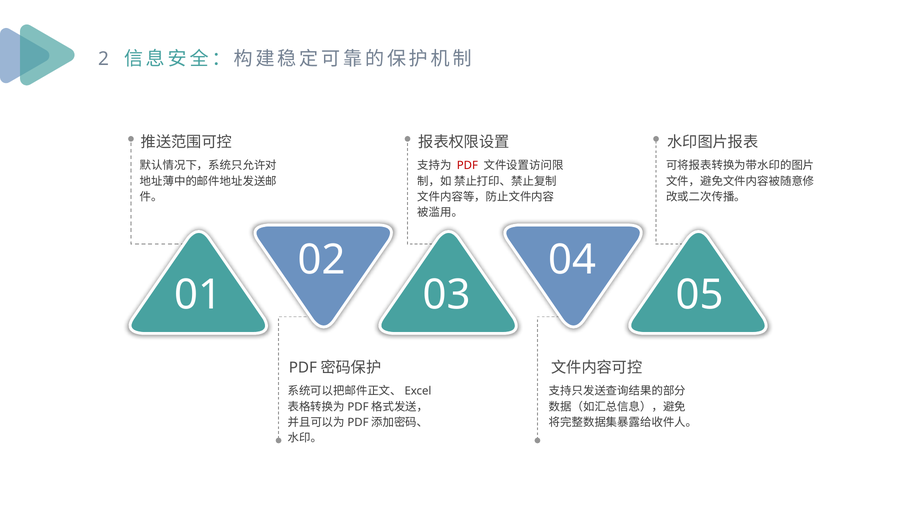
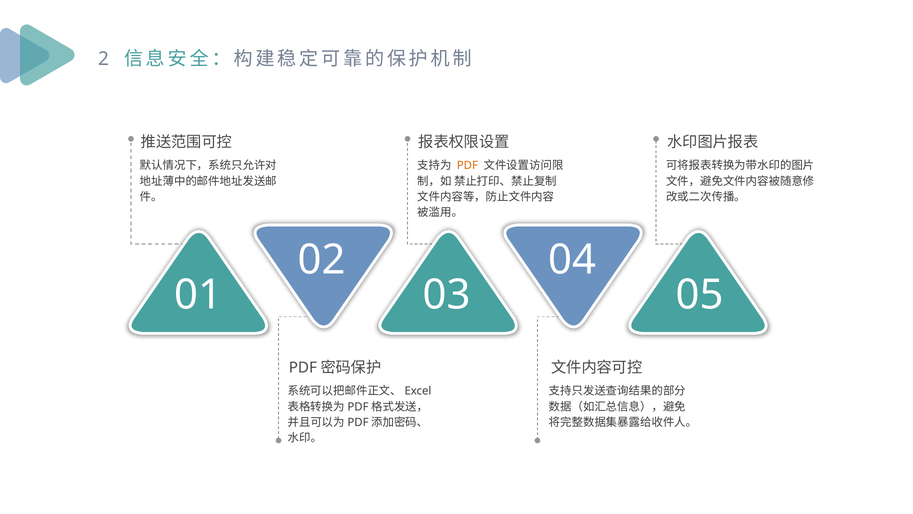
PDF colour: red -> orange
